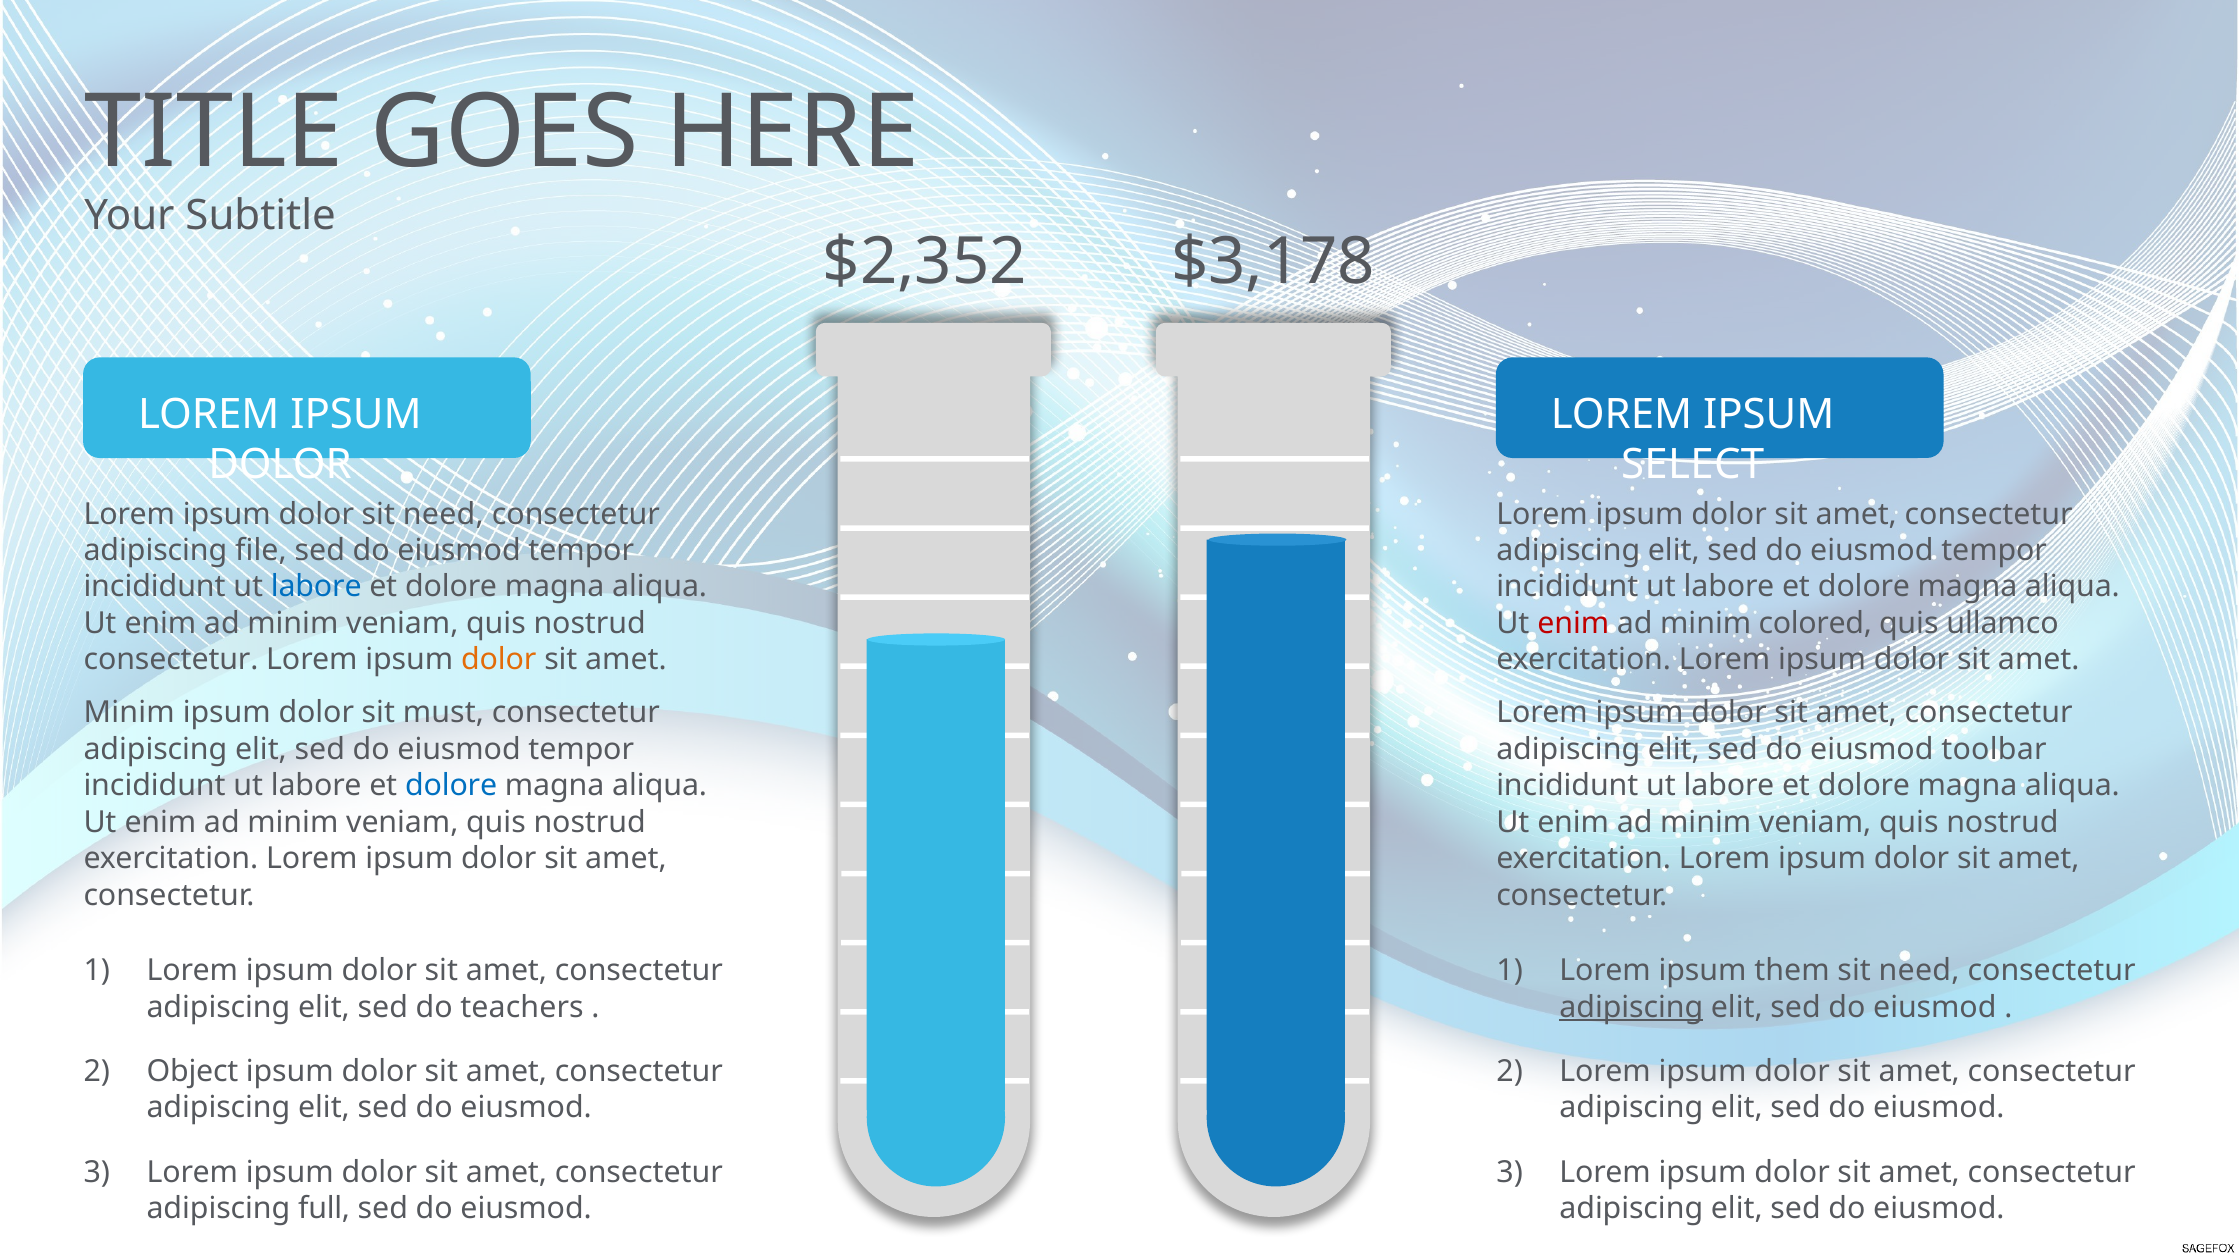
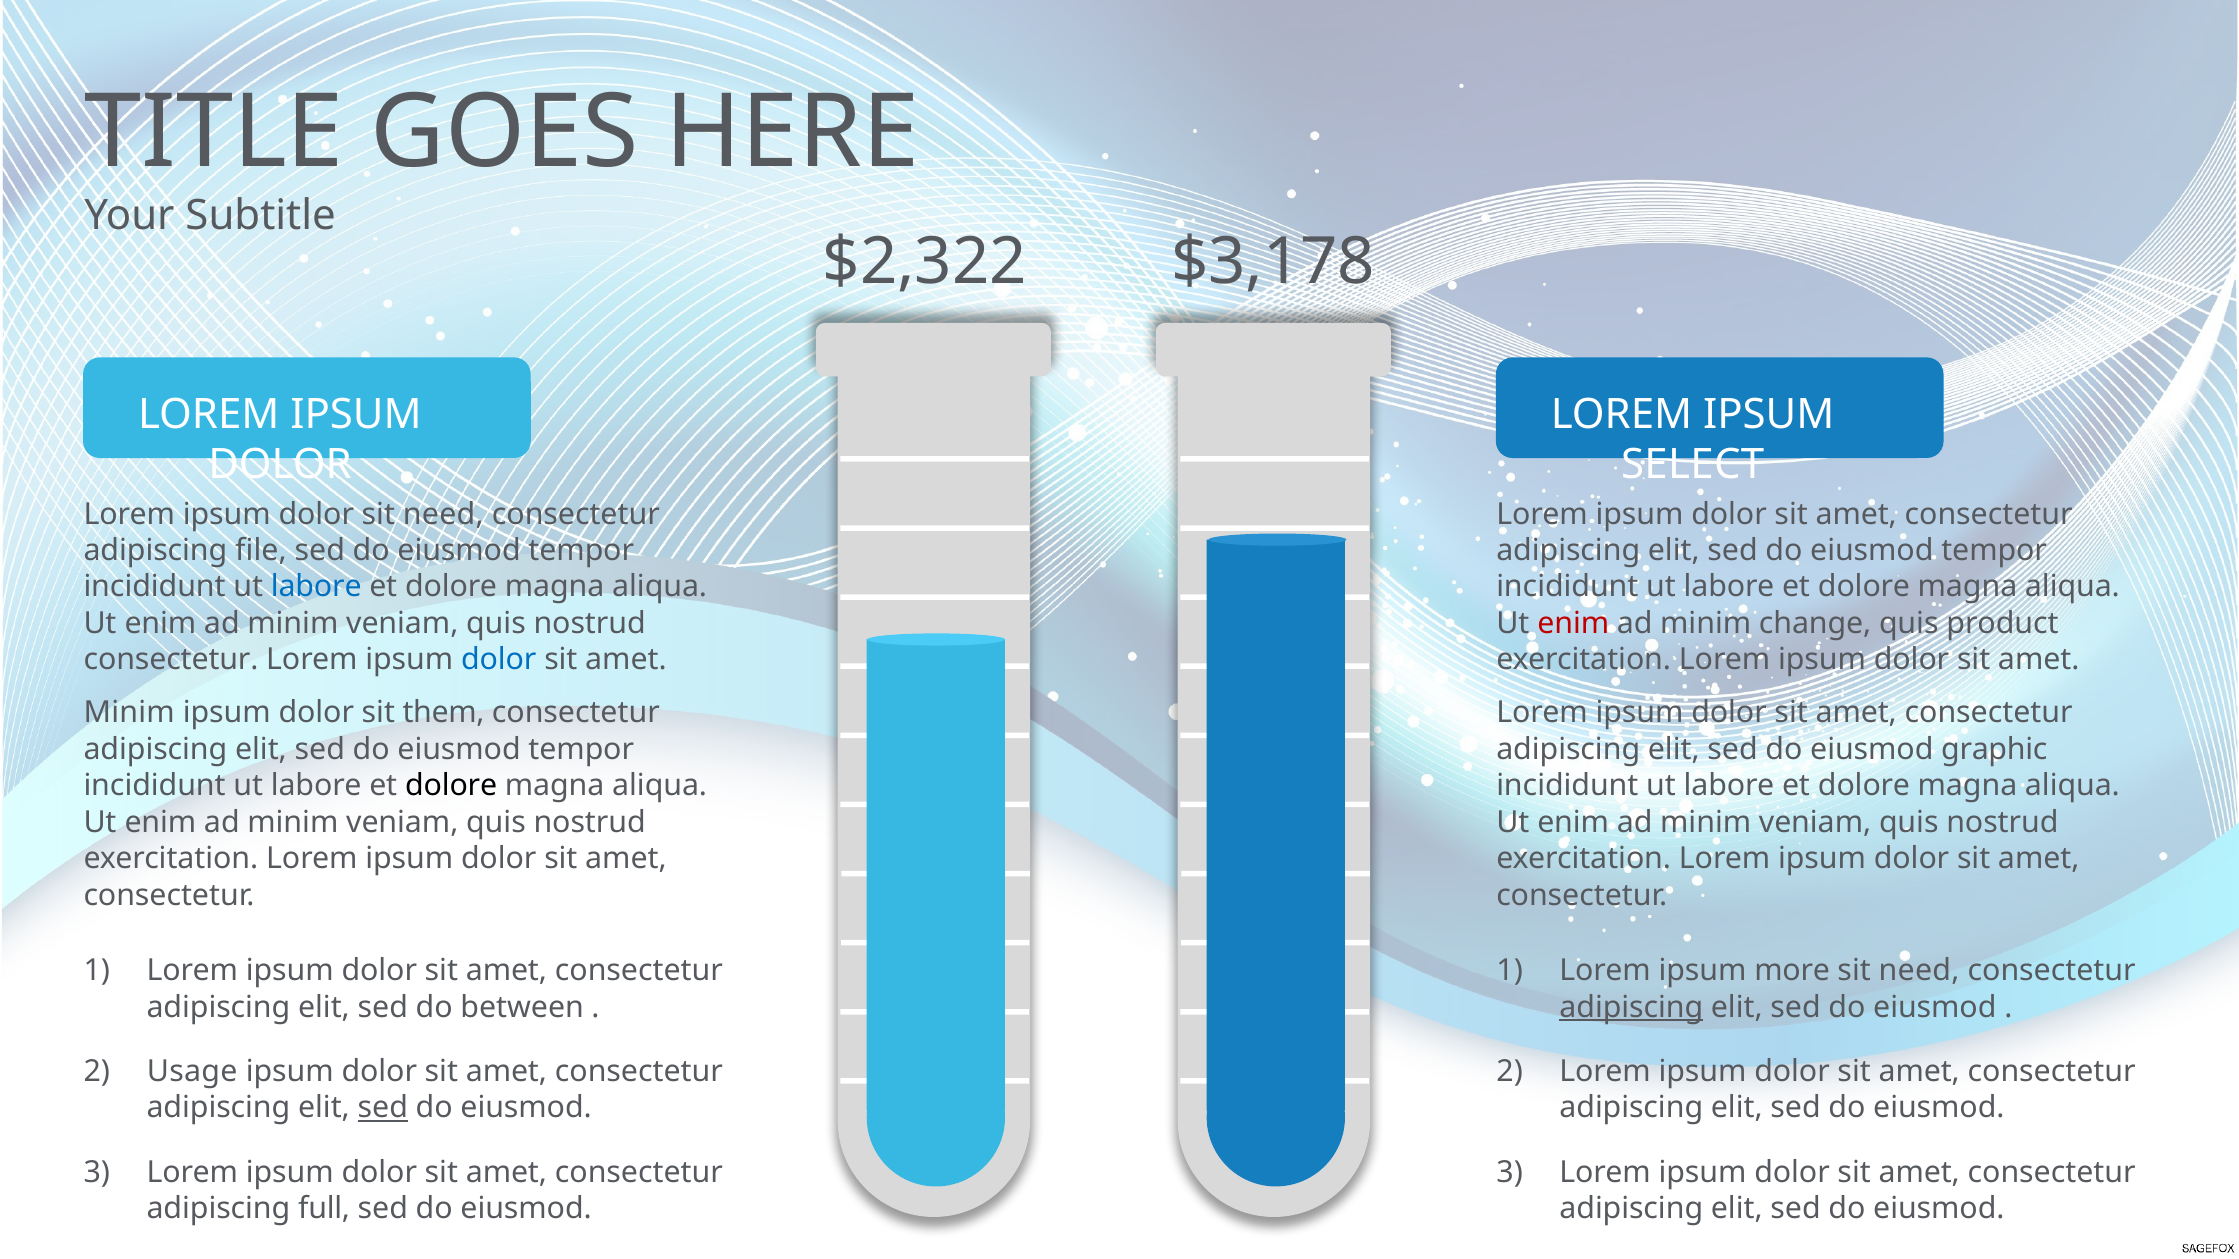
$2,352: $2,352 -> $2,322
colored: colored -> change
ullamco: ullamco -> product
dolor at (499, 660) colour: orange -> blue
must: must -> them
toolbar: toolbar -> graphic
dolore at (451, 786) colour: blue -> black
them: them -> more
teachers: teachers -> between
Object: Object -> Usage
sed at (383, 1108) underline: none -> present
